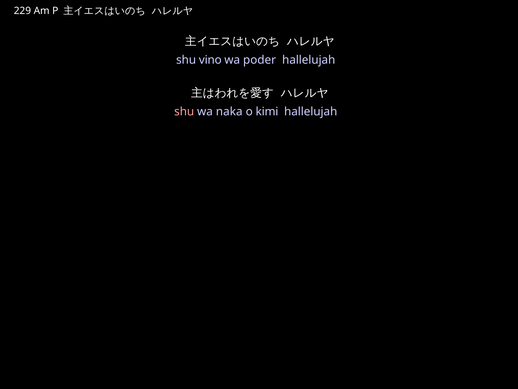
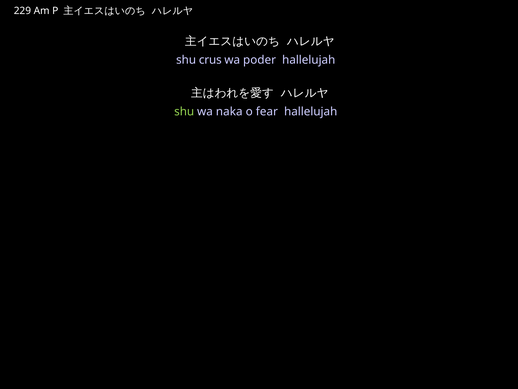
vino: vino -> crus
shu at (184, 112) colour: pink -> light green
kimi: kimi -> fear
